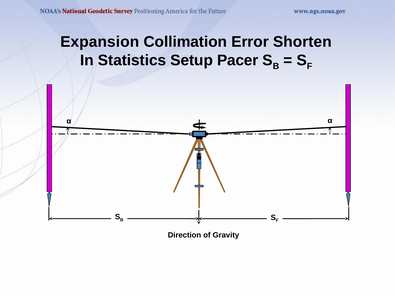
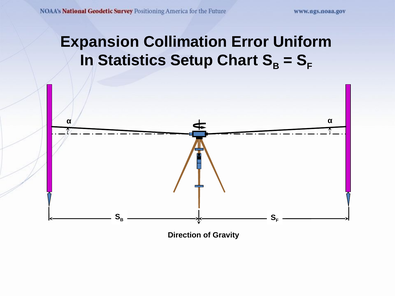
Shorten: Shorten -> Uniform
Pacer: Pacer -> Chart
